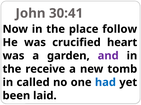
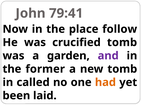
30:41: 30:41 -> 79:41
crucified heart: heart -> tomb
receive: receive -> former
had colour: blue -> orange
